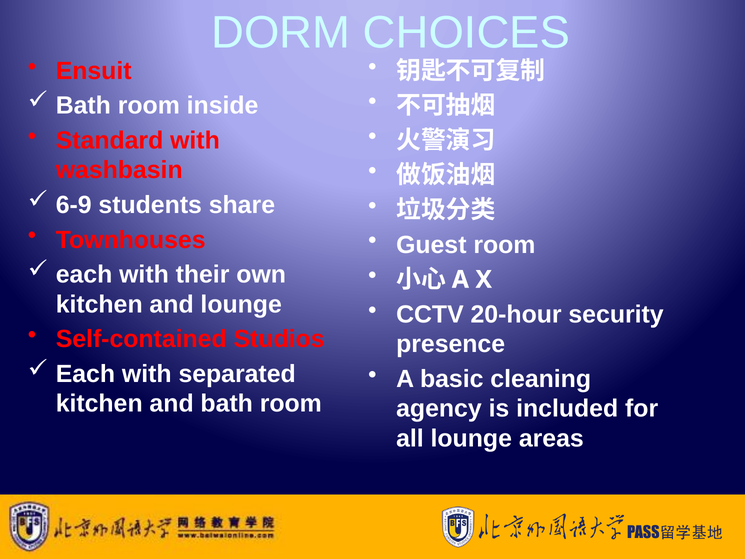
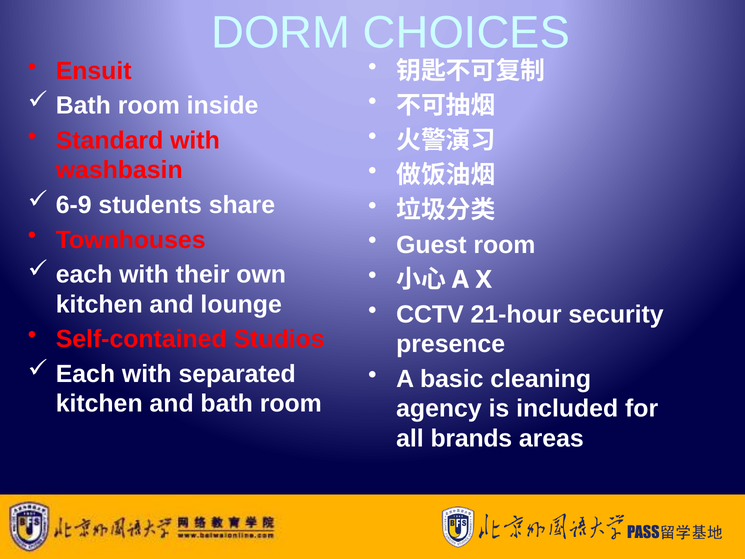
20-hour: 20-hour -> 21-hour
all lounge: lounge -> brands
